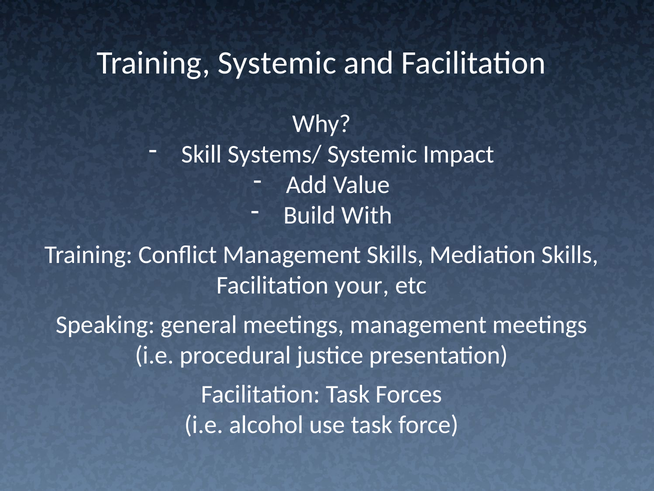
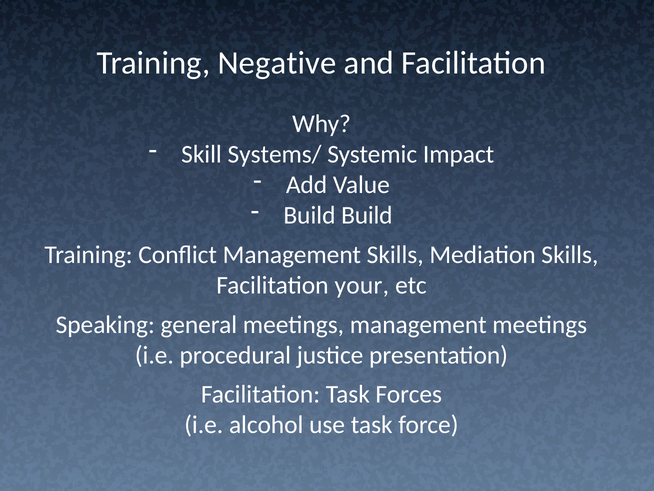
Training Systemic: Systemic -> Negative
Build With: With -> Build
